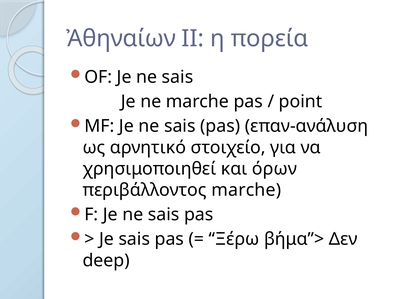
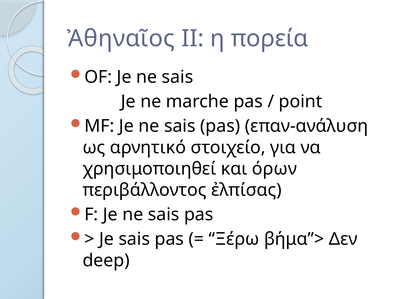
Ἀθηναίων: Ἀθηναίων -> Ἀθηναῖος
περιβάλλοντος marche: marche -> ἐλπίσας
